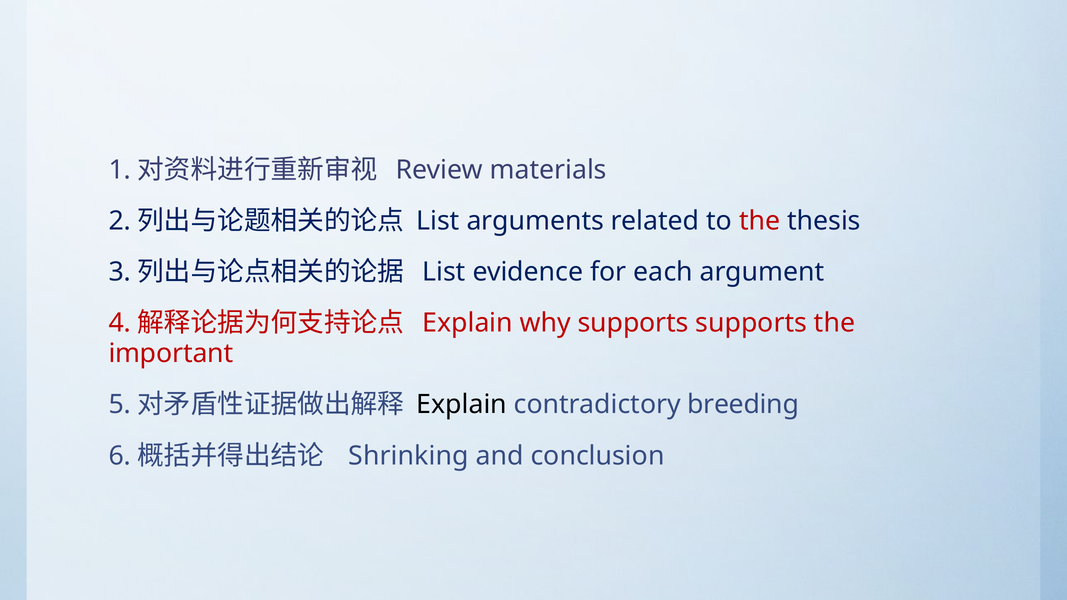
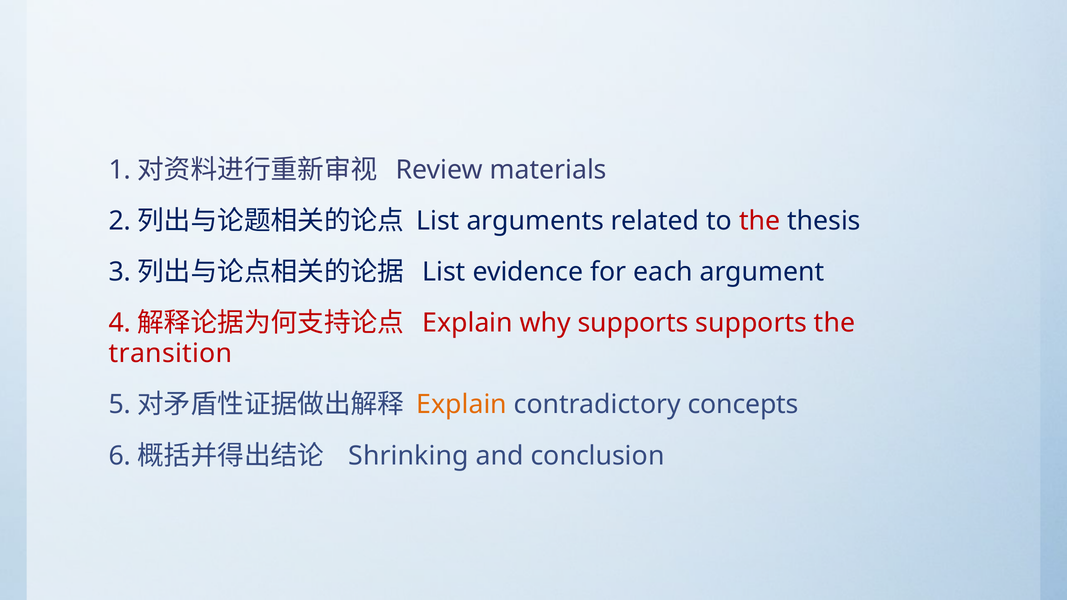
important: important -> transition
Explain at (462, 405) colour: black -> orange
breeding: breeding -> concepts
